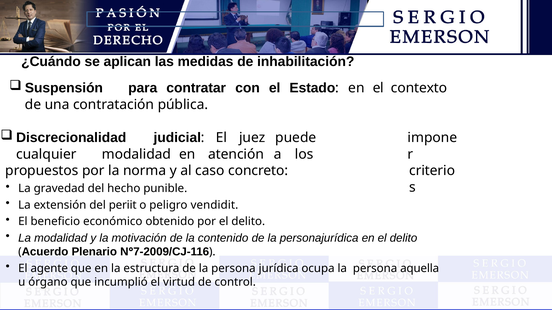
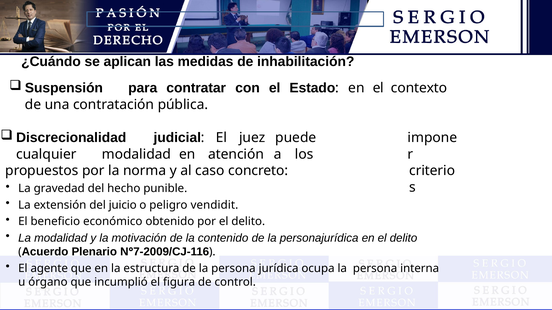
periit: periit -> juicio
aquella: aquella -> interna
virtud: virtud -> figura
